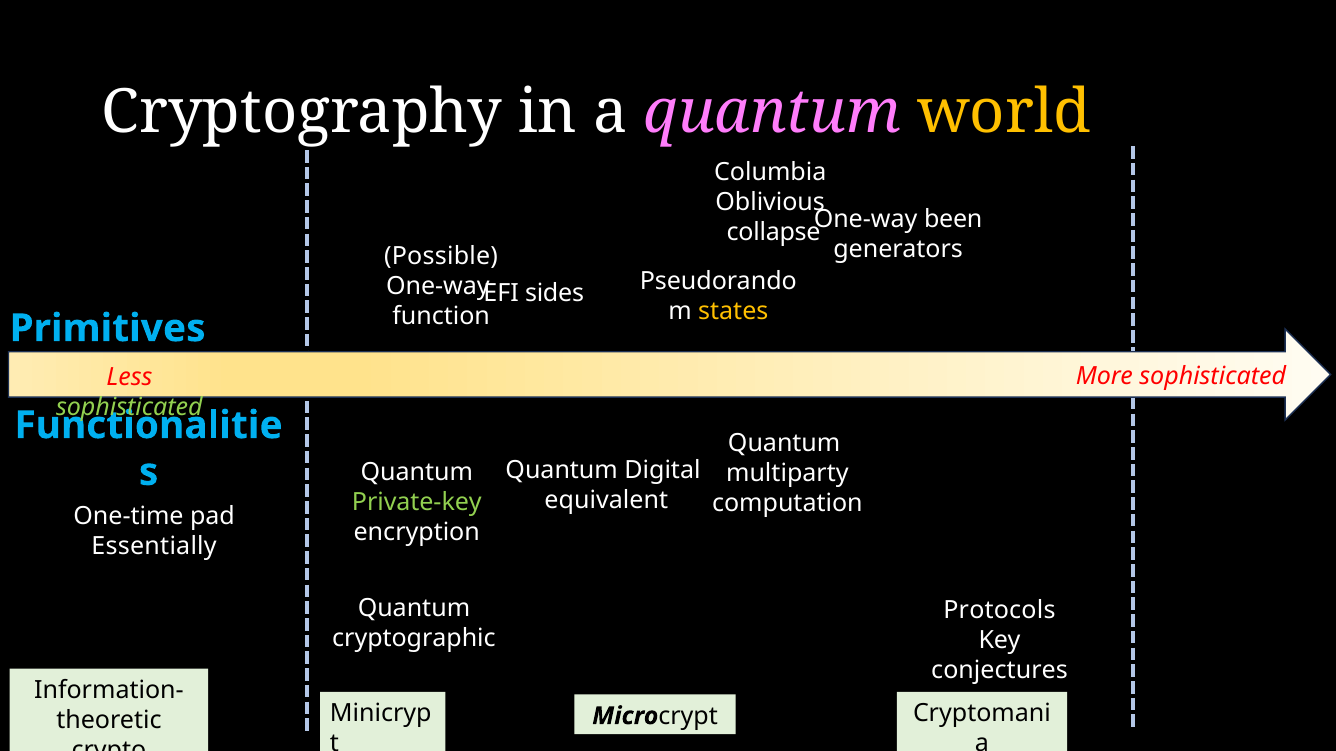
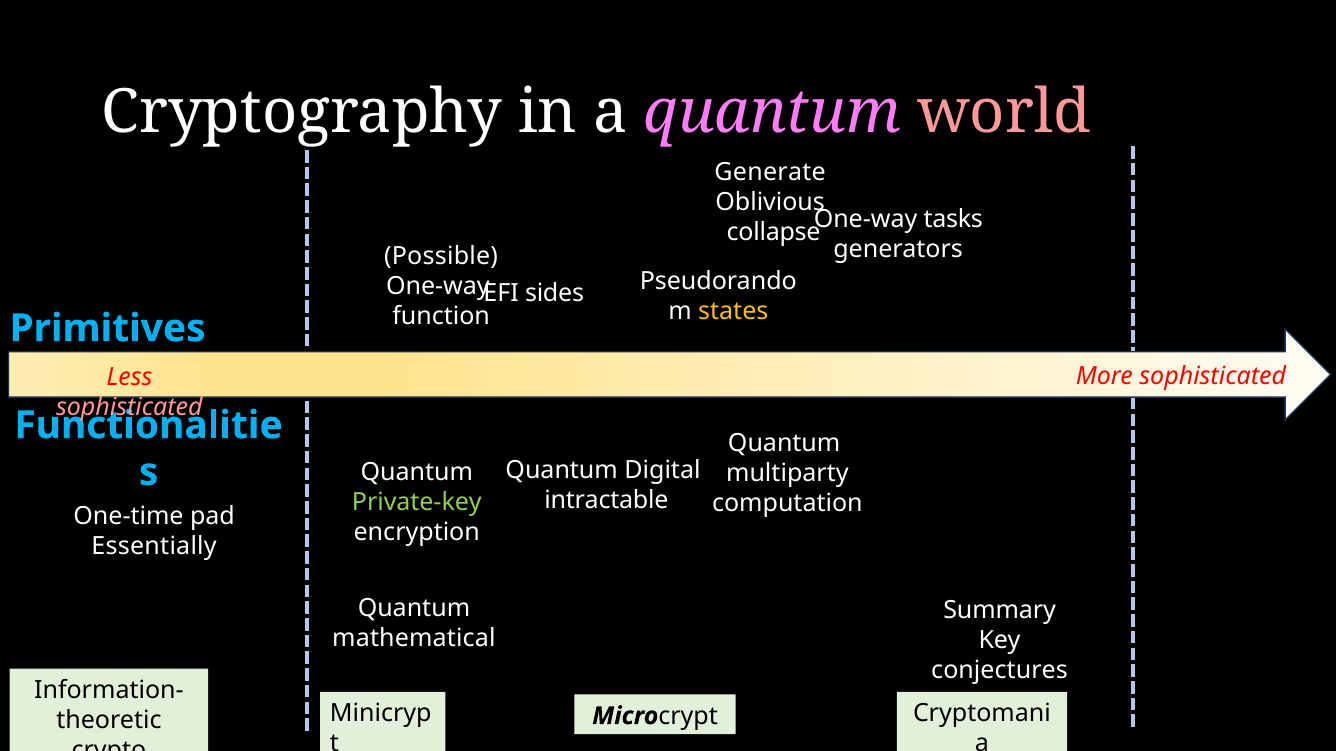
world colour: yellow -> pink
Columbia: Columbia -> Generate
been: been -> tasks
sophisticated at (129, 408) colour: light green -> pink
equivalent: equivalent -> intractable
Protocols: Protocols -> Summary
cryptographic: cryptographic -> mathematical
